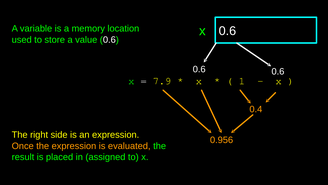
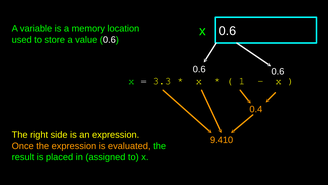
7.9: 7.9 -> 3.3
0.956: 0.956 -> 9.410
